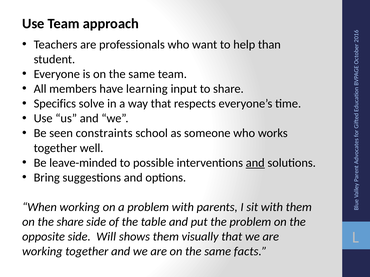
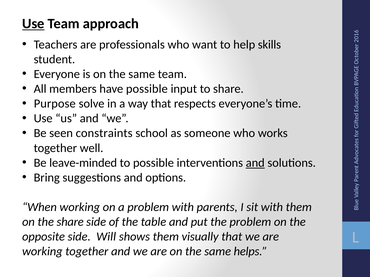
Use at (33, 24) underline: none -> present
than: than -> skills
have learning: learning -> possible
Specifics: Specifics -> Purpose
facts: facts -> helps
